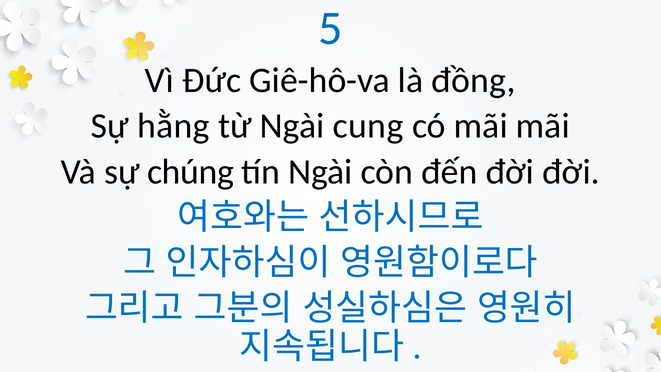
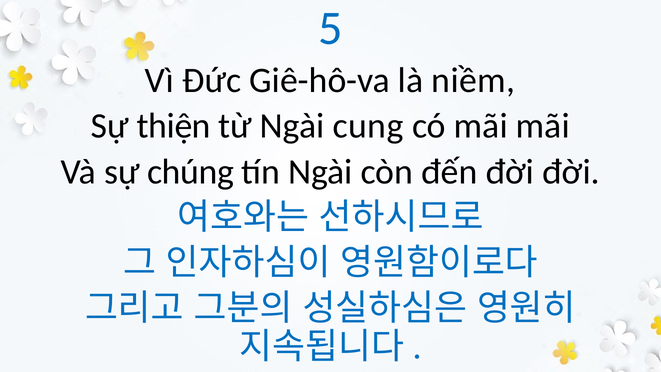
đồng: đồng -> niềm
hằng: hằng -> thiện
